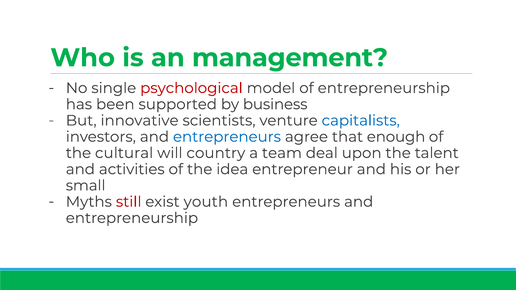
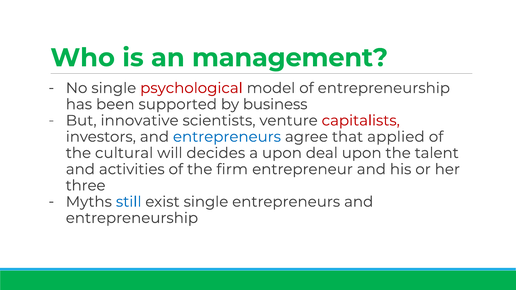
capitalists colour: blue -> red
enough: enough -> applied
country: country -> decides
a team: team -> upon
idea: idea -> firm
small: small -> three
still colour: red -> blue
exist youth: youth -> single
